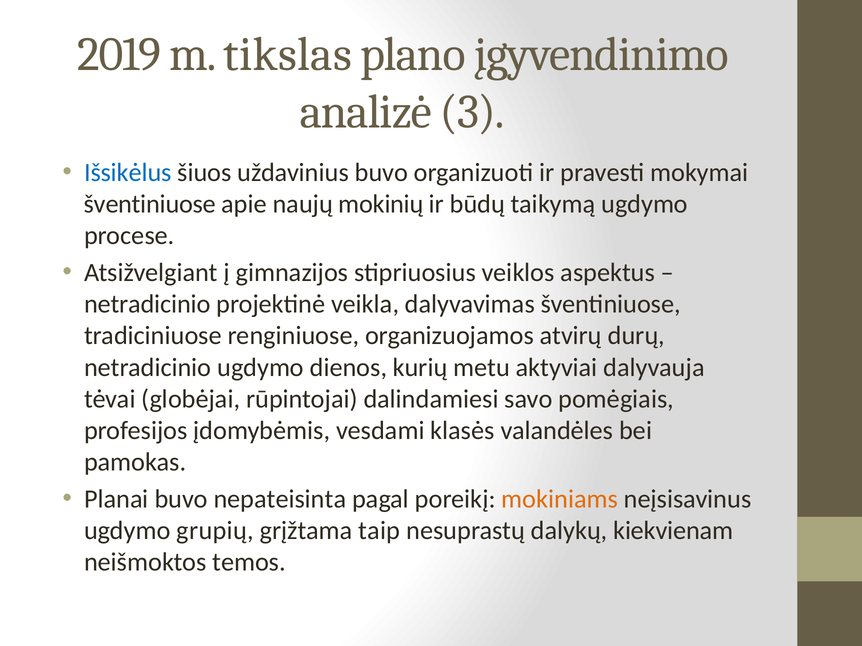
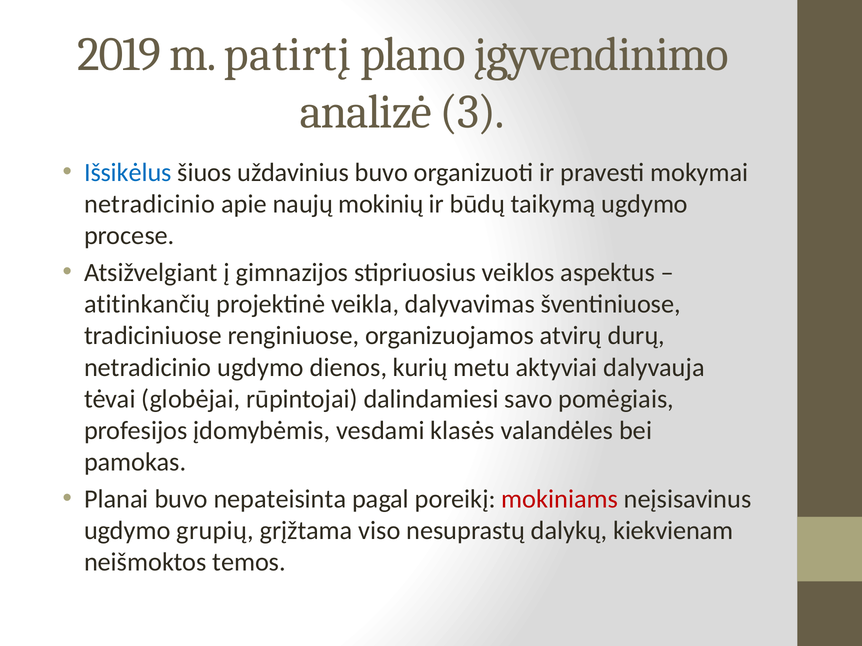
tikslas: tikslas -> patirtį
šventiniuose at (150, 204): šventiniuose -> netradicinio
netradicinio at (147, 304): netradicinio -> atitinkančių
mokiniams colour: orange -> red
taip: taip -> viso
